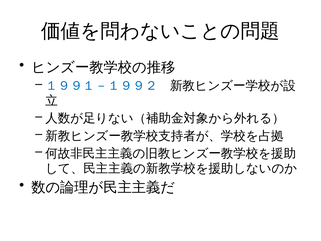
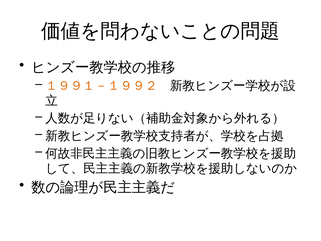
１９９１－１９９２ colour: blue -> orange
